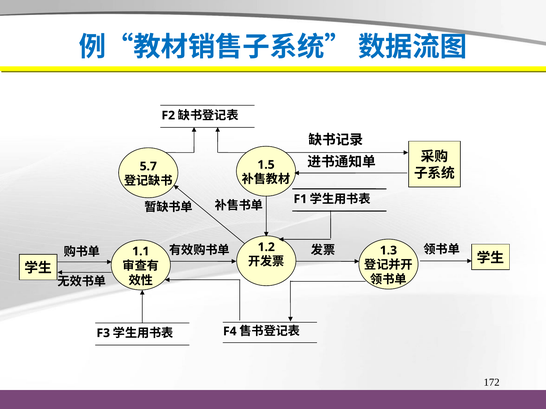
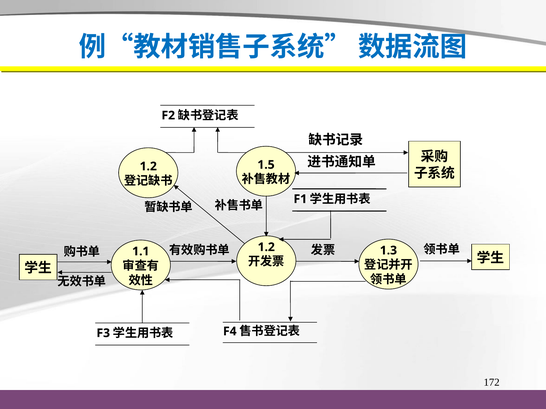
5.7 at (148, 167): 5.7 -> 1.2
